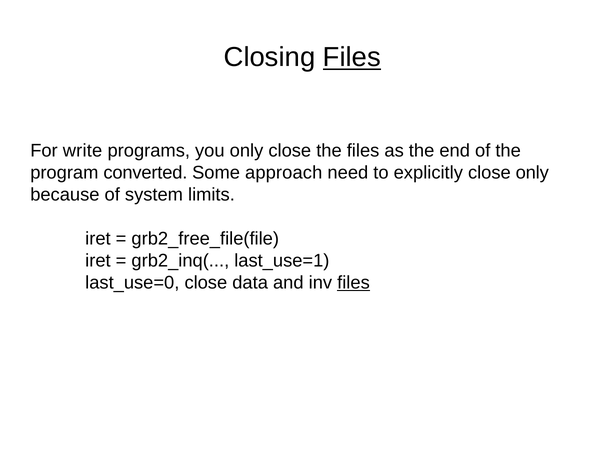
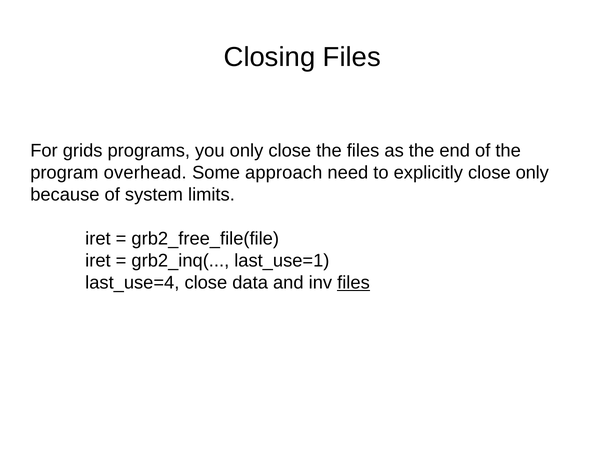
Files at (352, 57) underline: present -> none
write: write -> grids
converted: converted -> overhead
last_use=0: last_use=0 -> last_use=4
